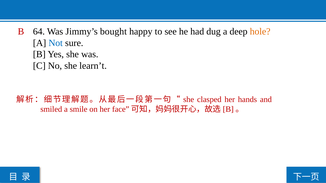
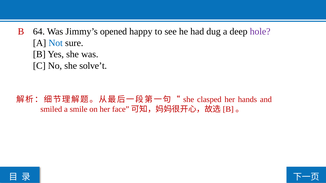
bought: bought -> opened
hole colour: orange -> purple
learn’t: learn’t -> solve’t
